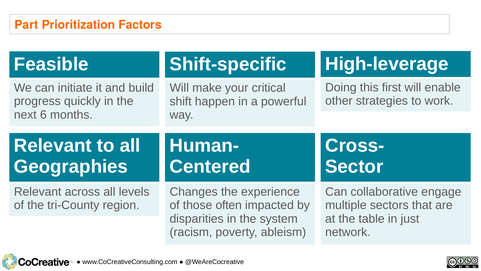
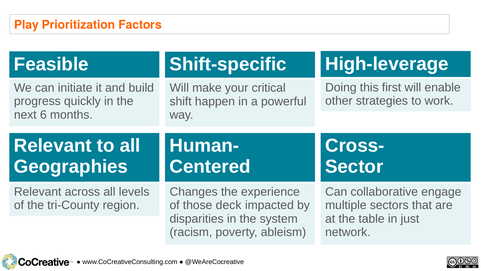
Part: Part -> Play
often: often -> deck
